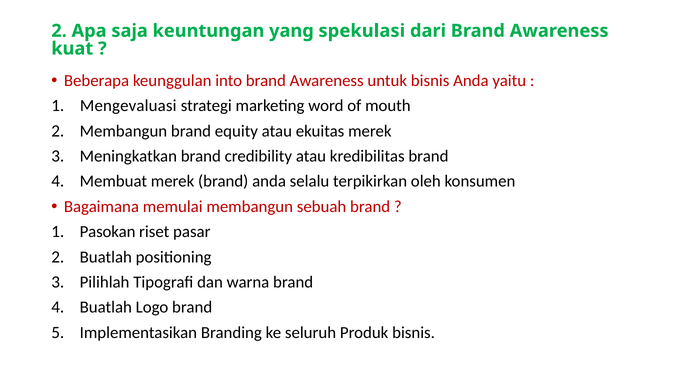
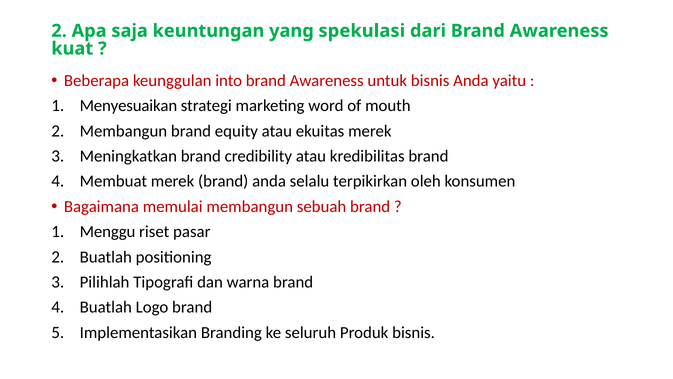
Mengevaluasi: Mengevaluasi -> Menyesuaikan
Pasokan: Pasokan -> Menggu
